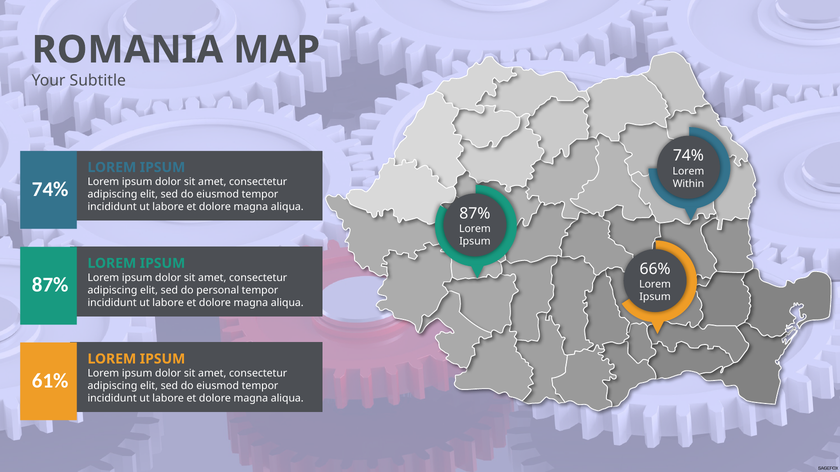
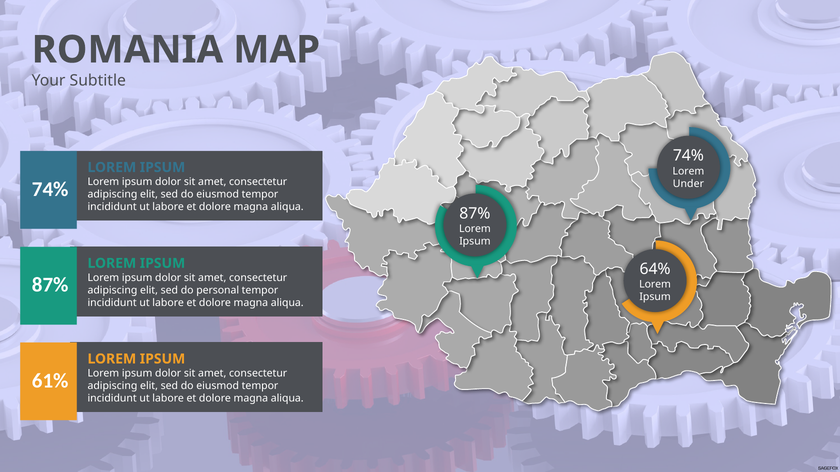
Within: Within -> Under
66%: 66% -> 64%
